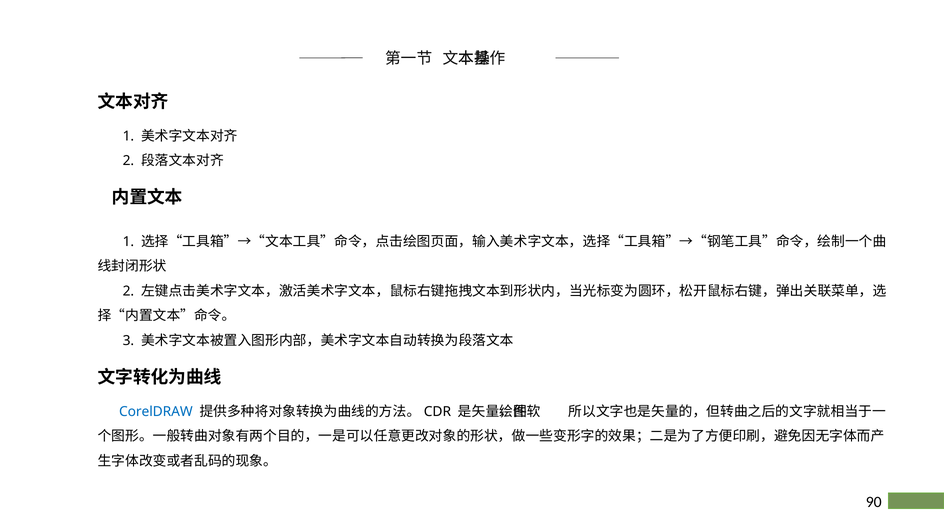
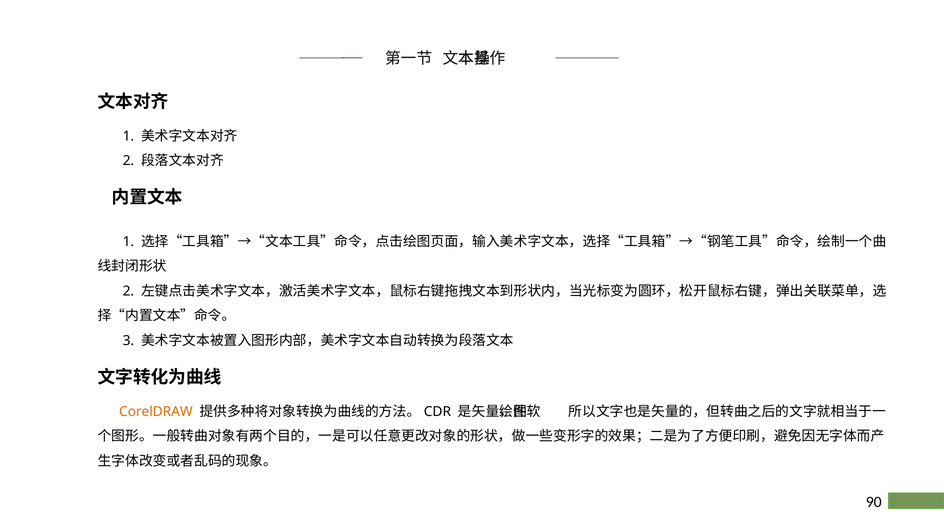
CorelDRAW colour: blue -> orange
